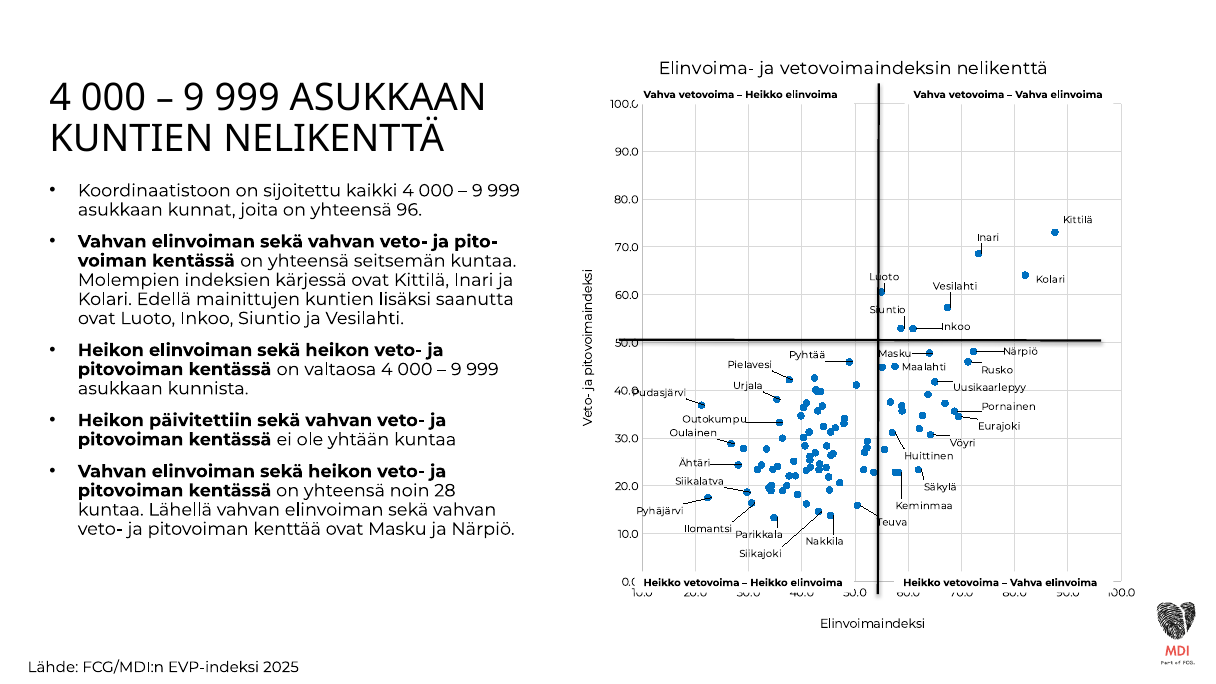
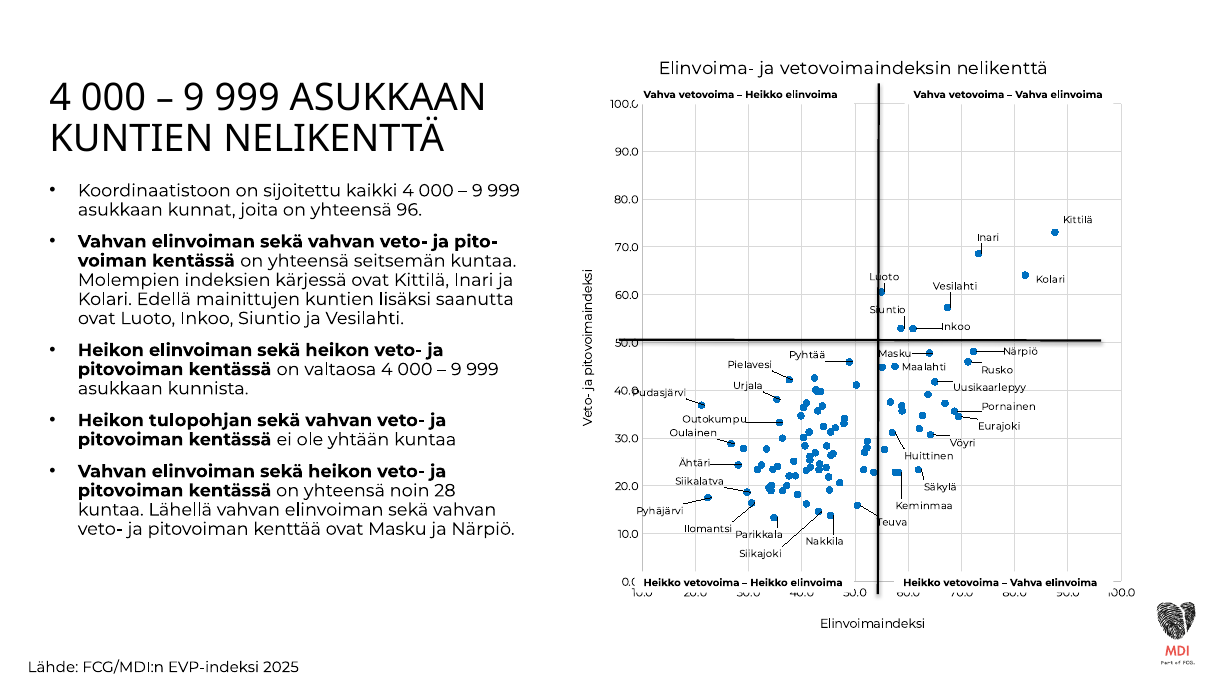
päivitettiin: päivitettiin -> tulopohjan
